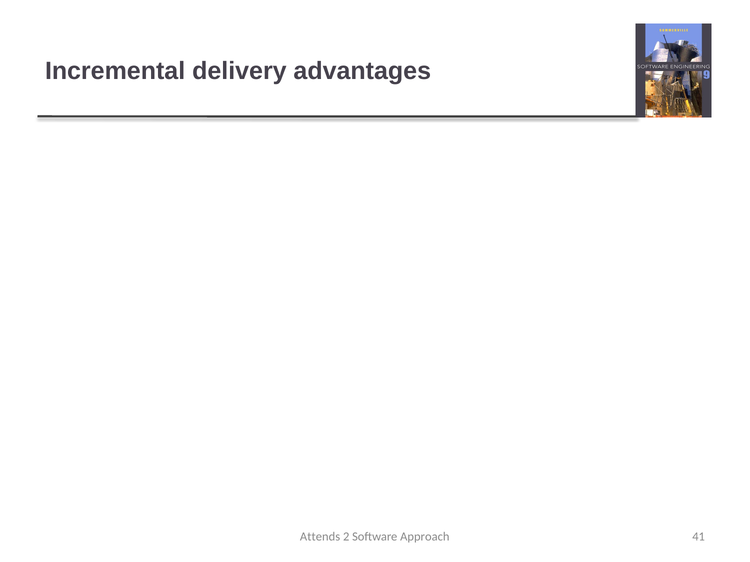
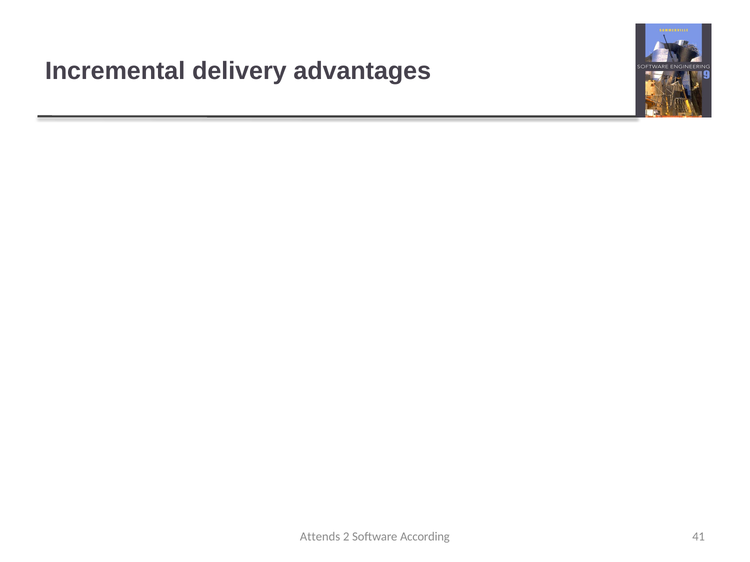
Approach: Approach -> According
